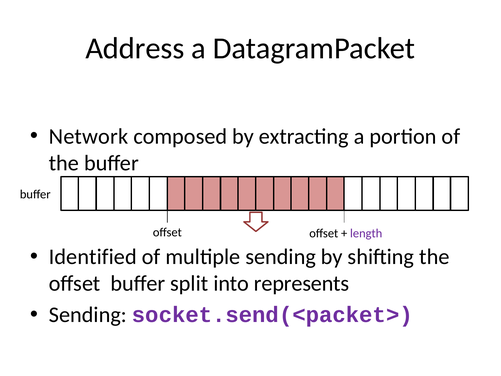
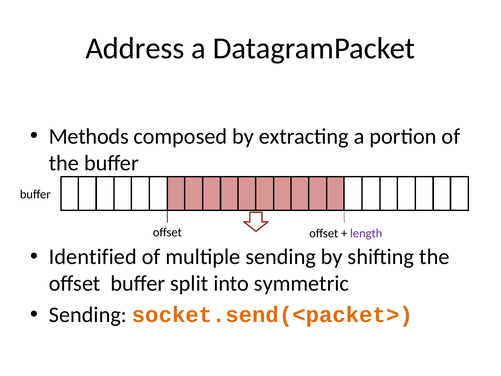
Network: Network -> Methods
represents: represents -> symmetric
socket.send(<packet> colour: purple -> orange
